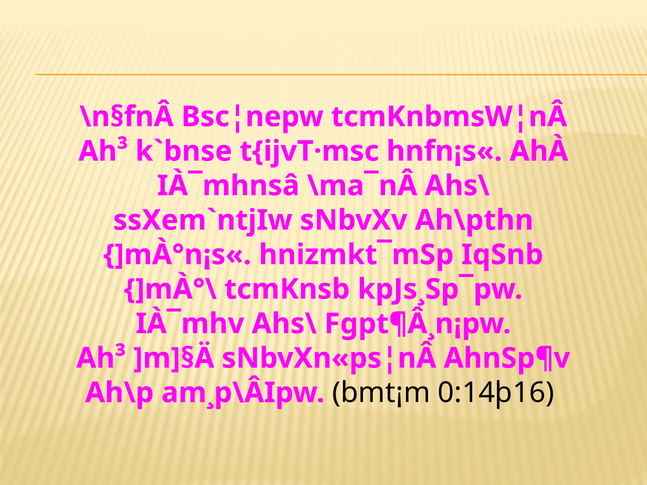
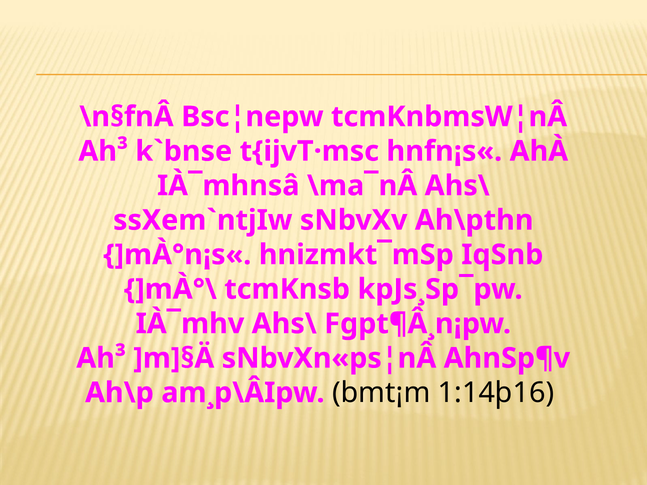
0:14þ16: 0:14þ16 -> 1:14þ16
